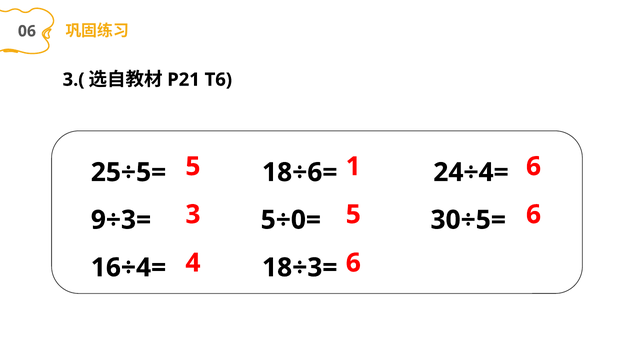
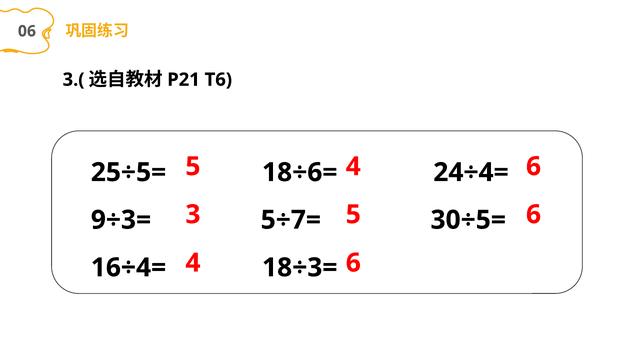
5 1: 1 -> 4
5÷0=: 5÷0= -> 5÷7=
